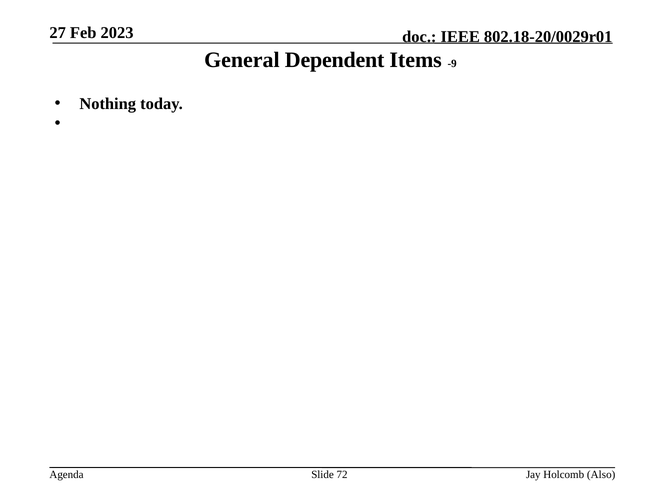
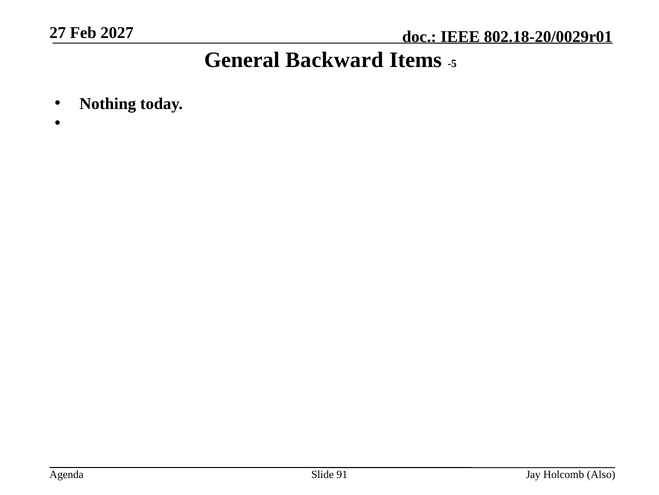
2023: 2023 -> 2027
Dependent: Dependent -> Backward
-9: -9 -> -5
72: 72 -> 91
